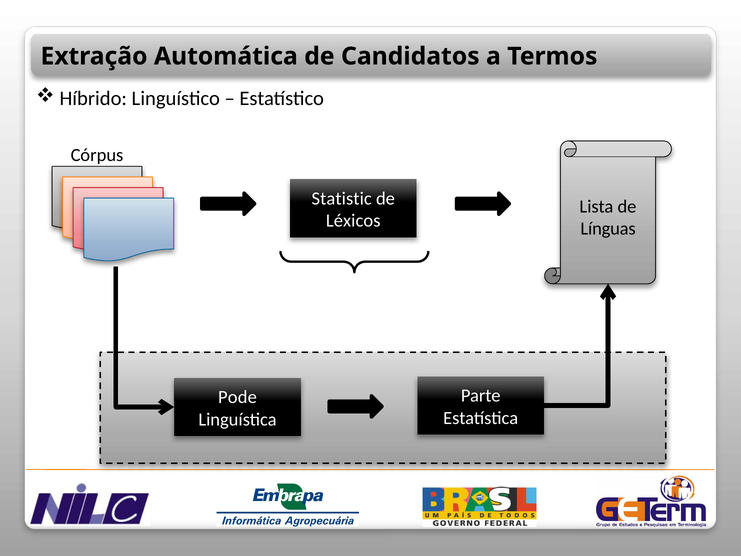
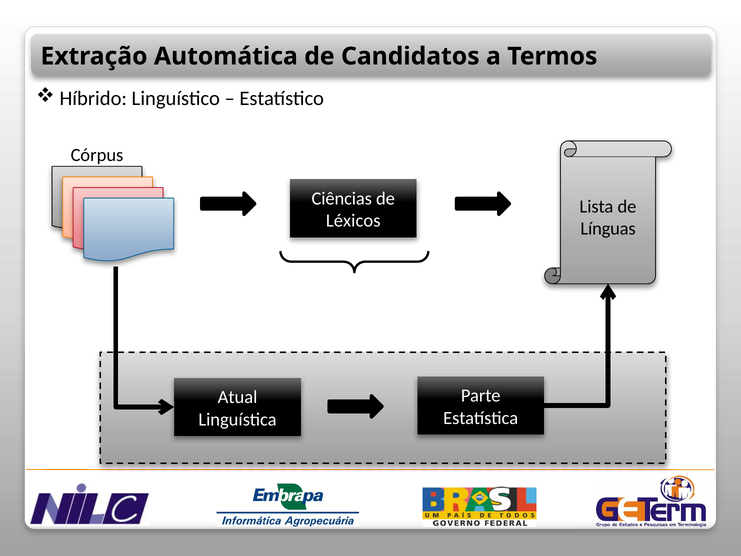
Statistic: Statistic -> Ciências
Pode: Pode -> Atual
